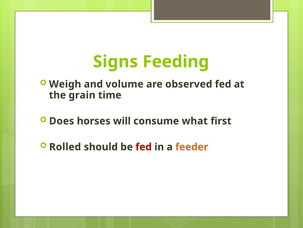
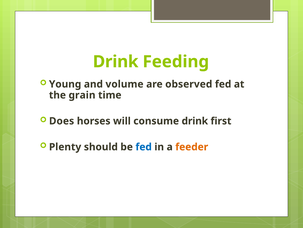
Signs at (115, 61): Signs -> Drink
Weigh: Weigh -> Young
consume what: what -> drink
Rolled: Rolled -> Plenty
fed at (144, 146) colour: red -> blue
